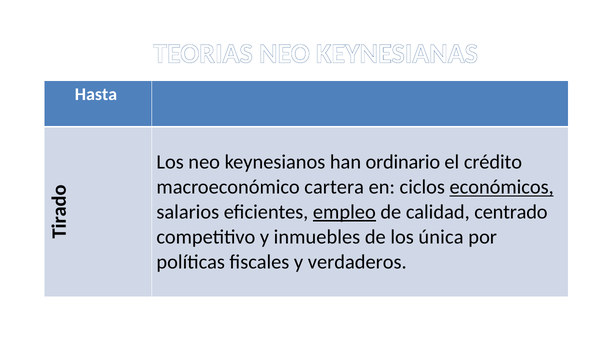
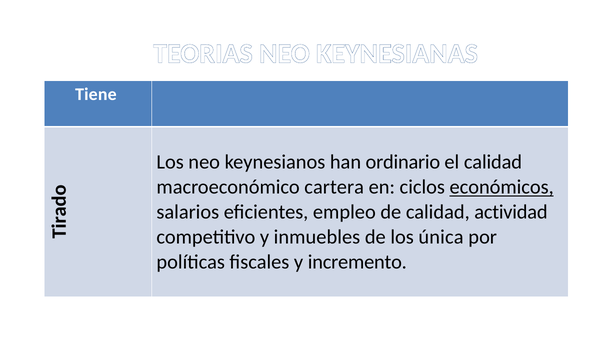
Hasta: Hasta -> Tiene
el crédito: crédito -> calidad
empleo underline: present -> none
centrado: centrado -> actividad
verdaderos: verdaderos -> incremento
